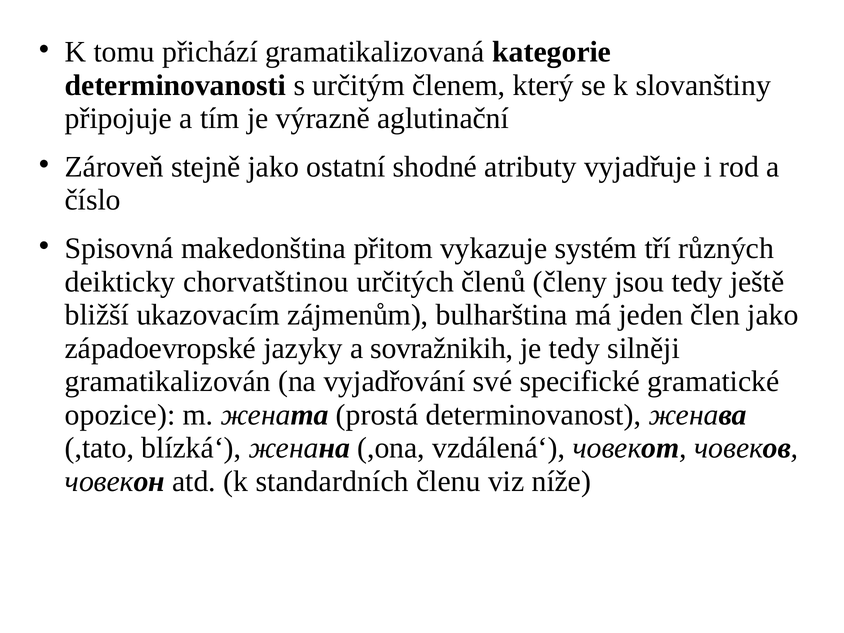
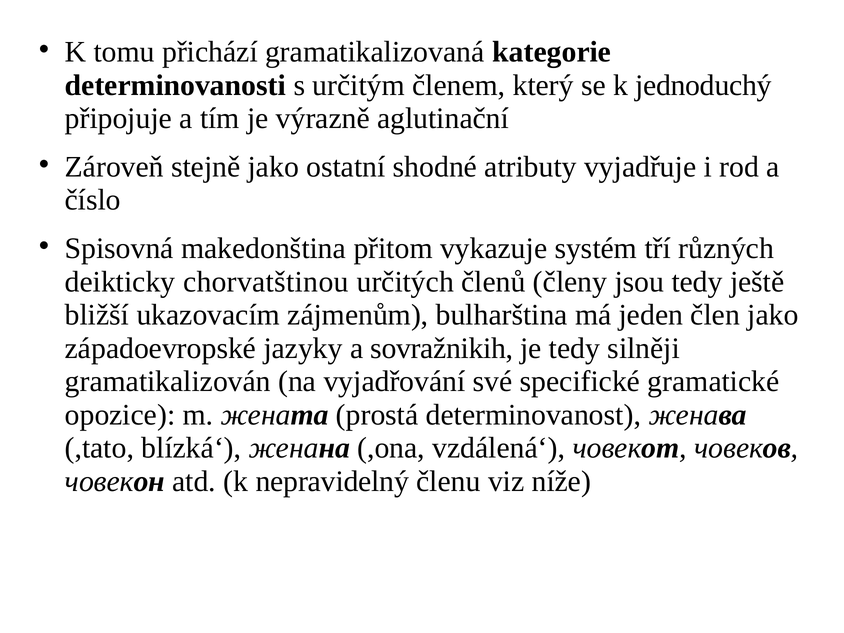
slovanštiny: slovanštiny -> jednoduchý
standardních: standardních -> nepravidelný
